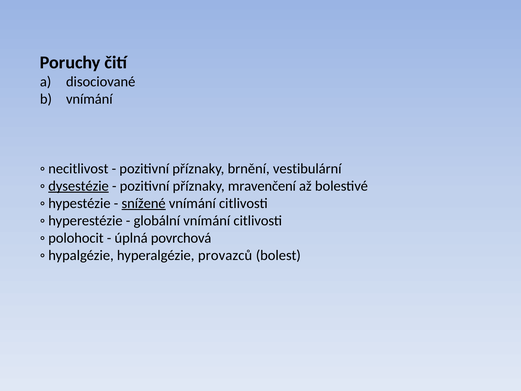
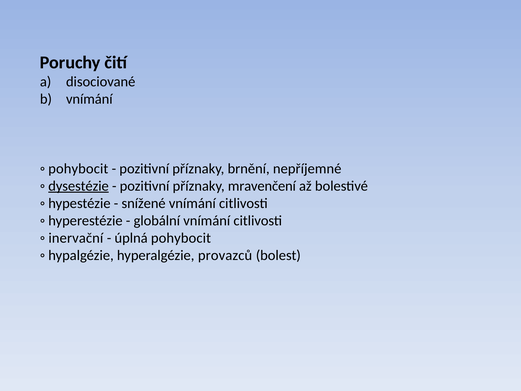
necitlivost at (78, 168): necitlivost -> pohybocit
vestibulární: vestibulární -> nepříjemné
snížené underline: present -> none
polohocit: polohocit -> inervační
úplná povrchová: povrchová -> pohybocit
